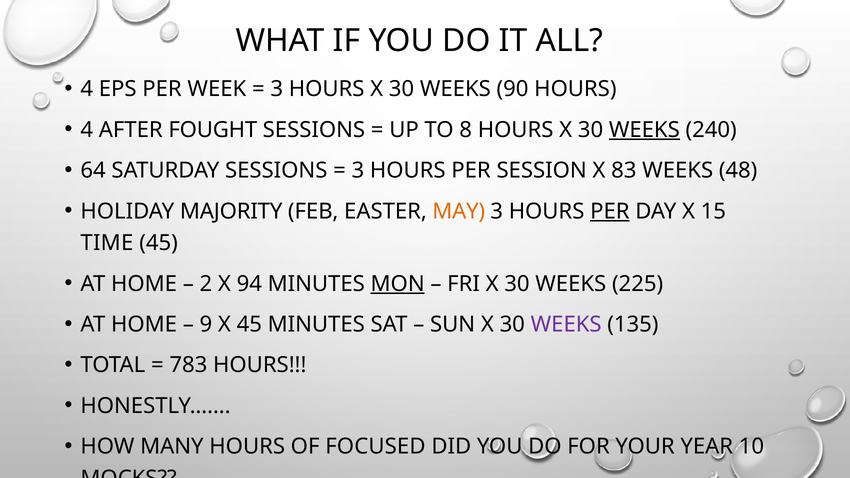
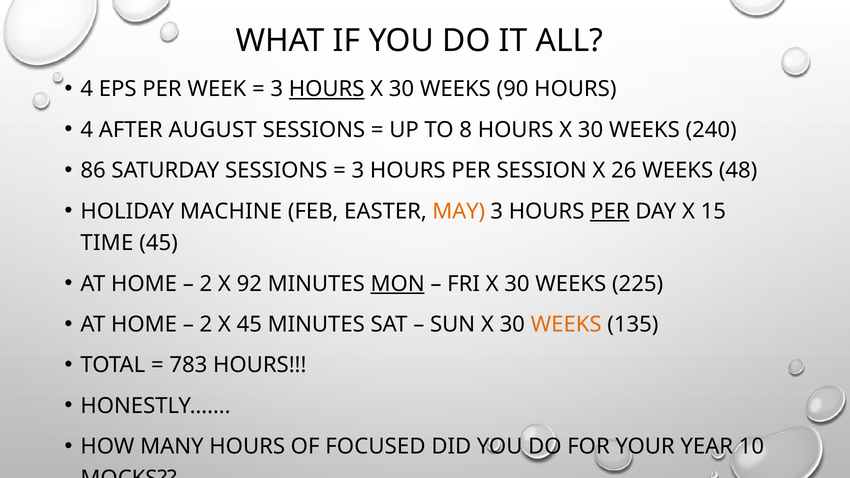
HOURS at (327, 89) underline: none -> present
FOUGHT: FOUGHT -> AUGUST
WEEKS at (644, 130) underline: present -> none
64: 64 -> 86
83: 83 -> 26
MAJORITY: MAJORITY -> MACHINE
94: 94 -> 92
9 at (206, 325): 9 -> 2
WEEKS at (566, 325) colour: purple -> orange
